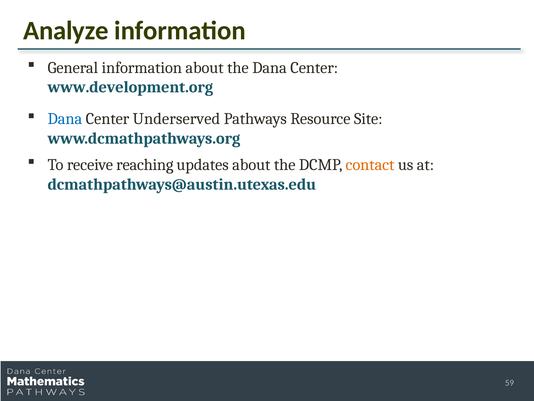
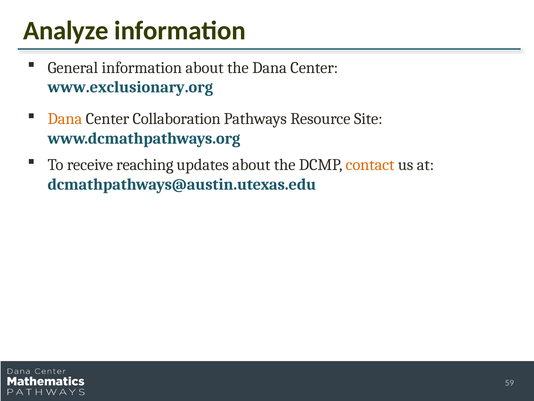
www.development.org: www.development.org -> www.exclusionary.org
Dana at (65, 119) colour: blue -> orange
Underserved: Underserved -> Collaboration
